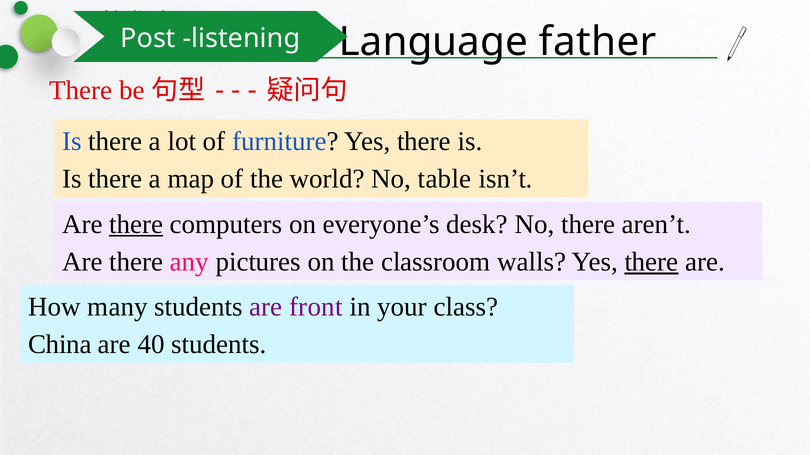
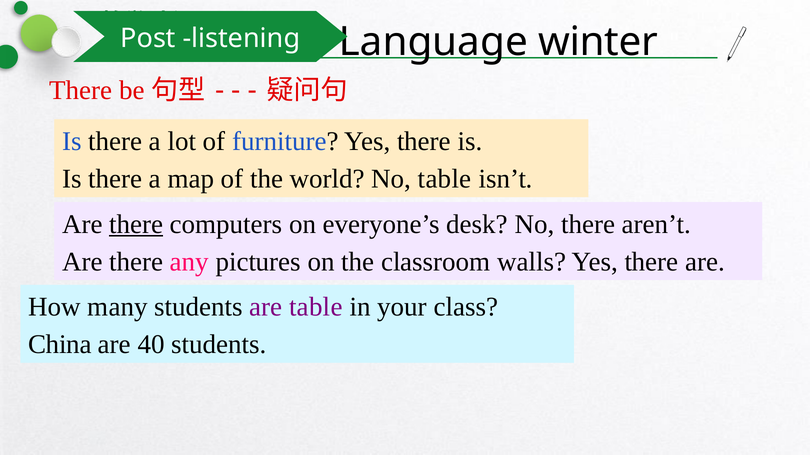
father: father -> winter
there at (651, 262) underline: present -> none
are front: front -> table
